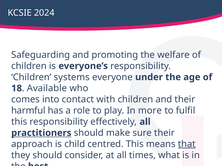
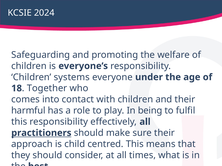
Available: Available -> Together
more: more -> being
that underline: present -> none
